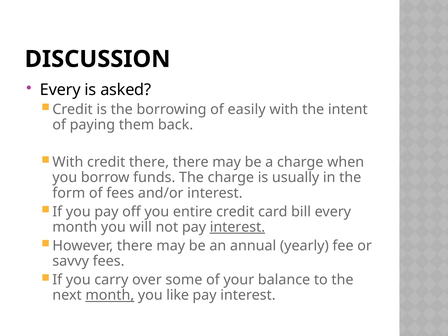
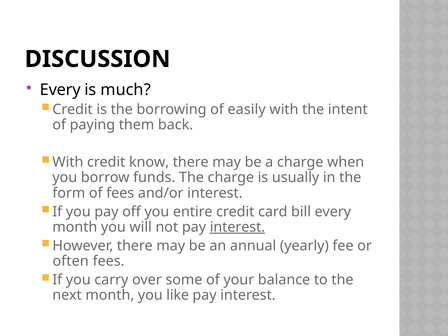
asked: asked -> much
credit there: there -> know
savvy: savvy -> often
month at (110, 295) underline: present -> none
